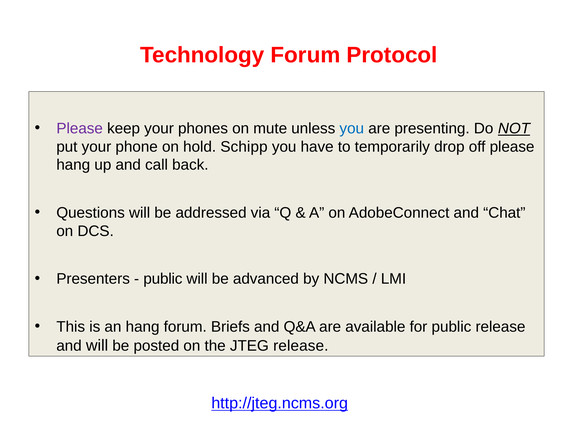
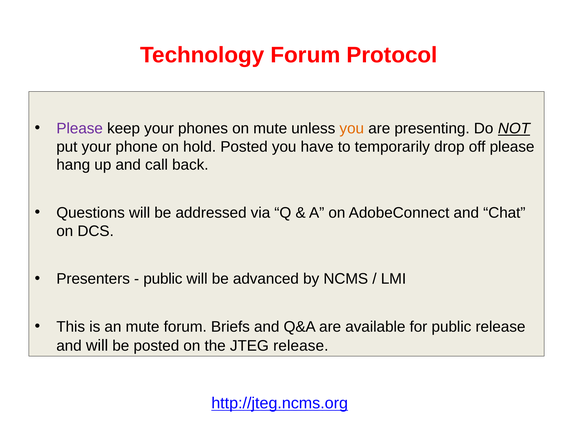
you at (352, 129) colour: blue -> orange
hold Schipp: Schipp -> Posted
an hang: hang -> mute
